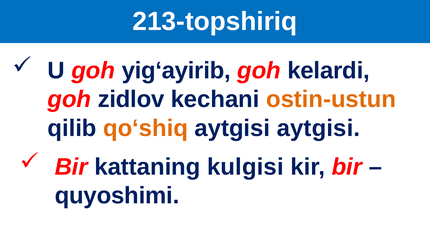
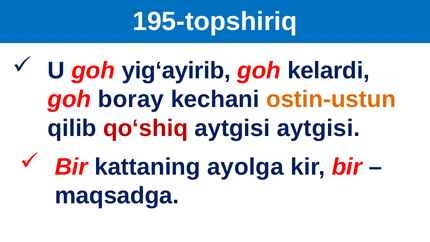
213-topshiriq: 213-topshiriq -> 195-topshiriq
zidlov: zidlov -> boray
qo‘shiq colour: orange -> red
kulgisi: kulgisi -> ayolga
quyoshimi: quyoshimi -> maqsadga
